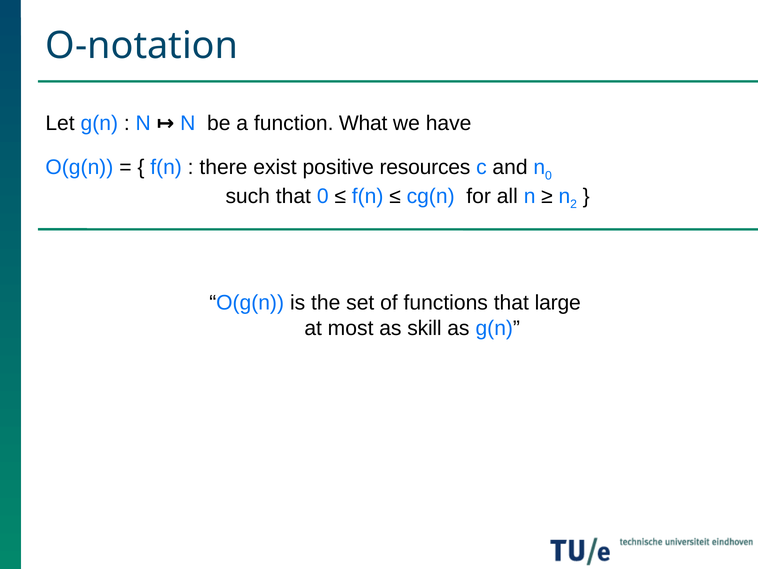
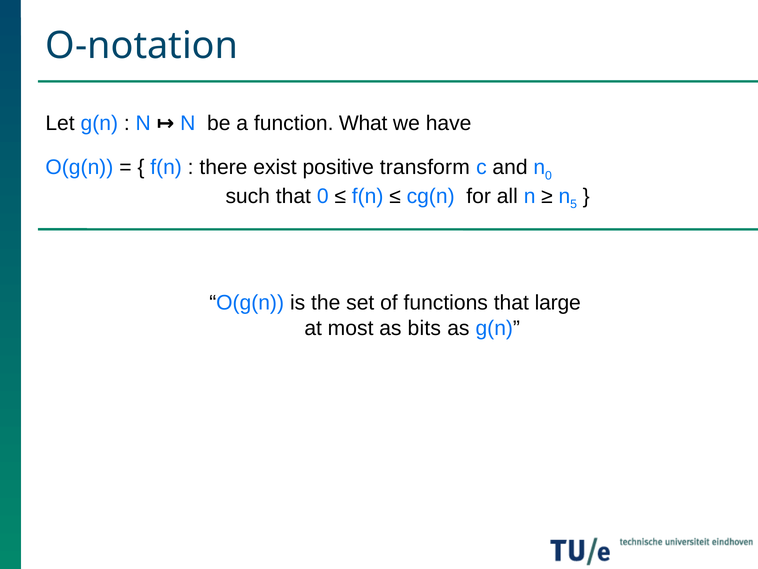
resources: resources -> transform
2: 2 -> 5
skill: skill -> bits
